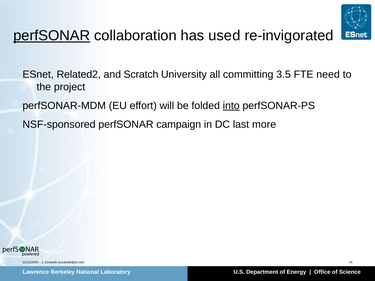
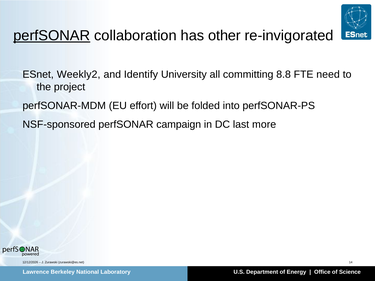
used: used -> other
Related2: Related2 -> Weekly2
Scratch: Scratch -> Identify
3.5: 3.5 -> 8.8
into underline: present -> none
